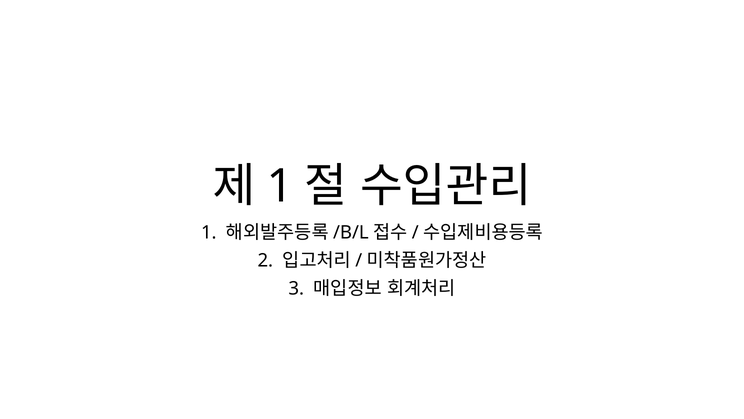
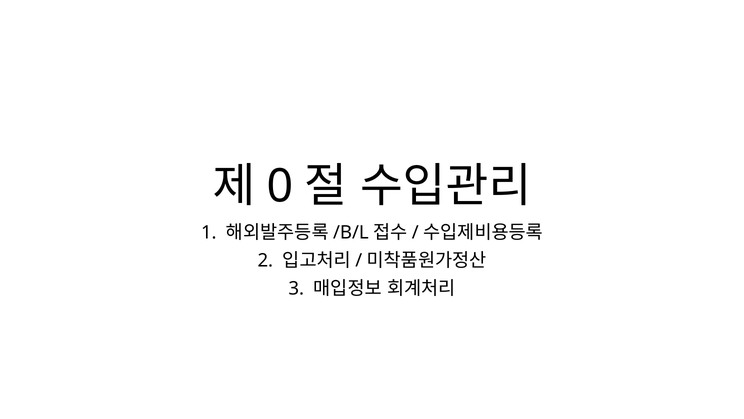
1 at (280, 186): 1 -> 0
